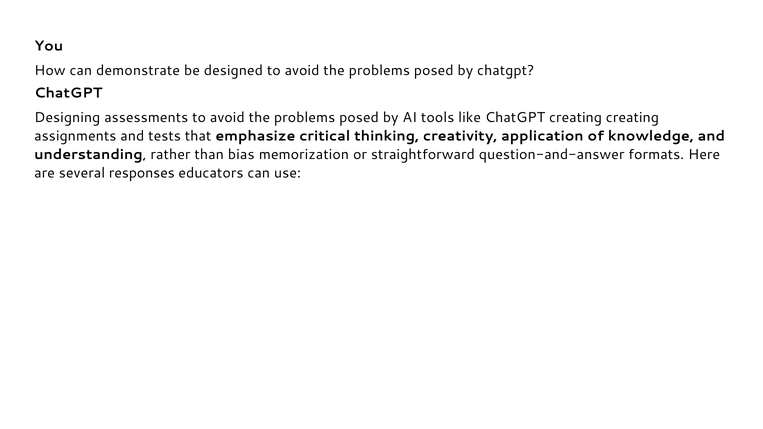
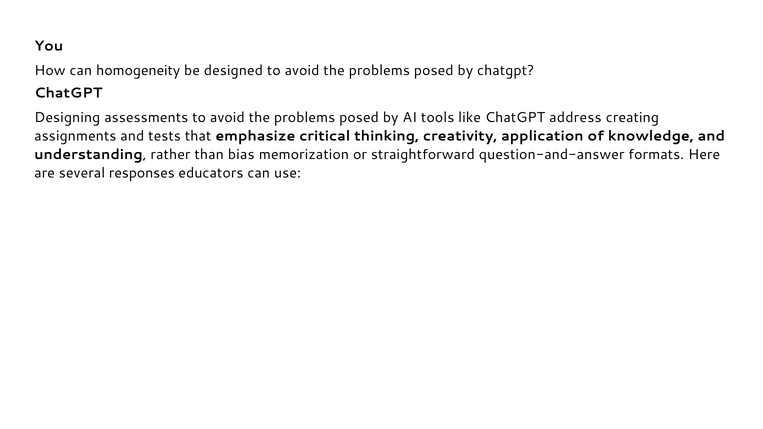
demonstrate: demonstrate -> homogeneity
ChatGPT creating: creating -> address
